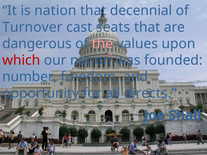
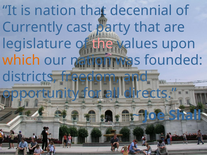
Turnover: Turnover -> Currently
seats: seats -> party
dangerous: dangerous -> legislature
which colour: red -> orange
number: number -> districts
